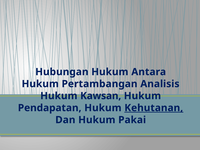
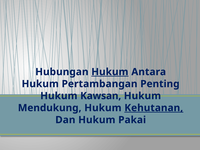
Hukum at (110, 72) underline: none -> present
Analisis: Analisis -> Penting
Pendapatan: Pendapatan -> Mendukung
